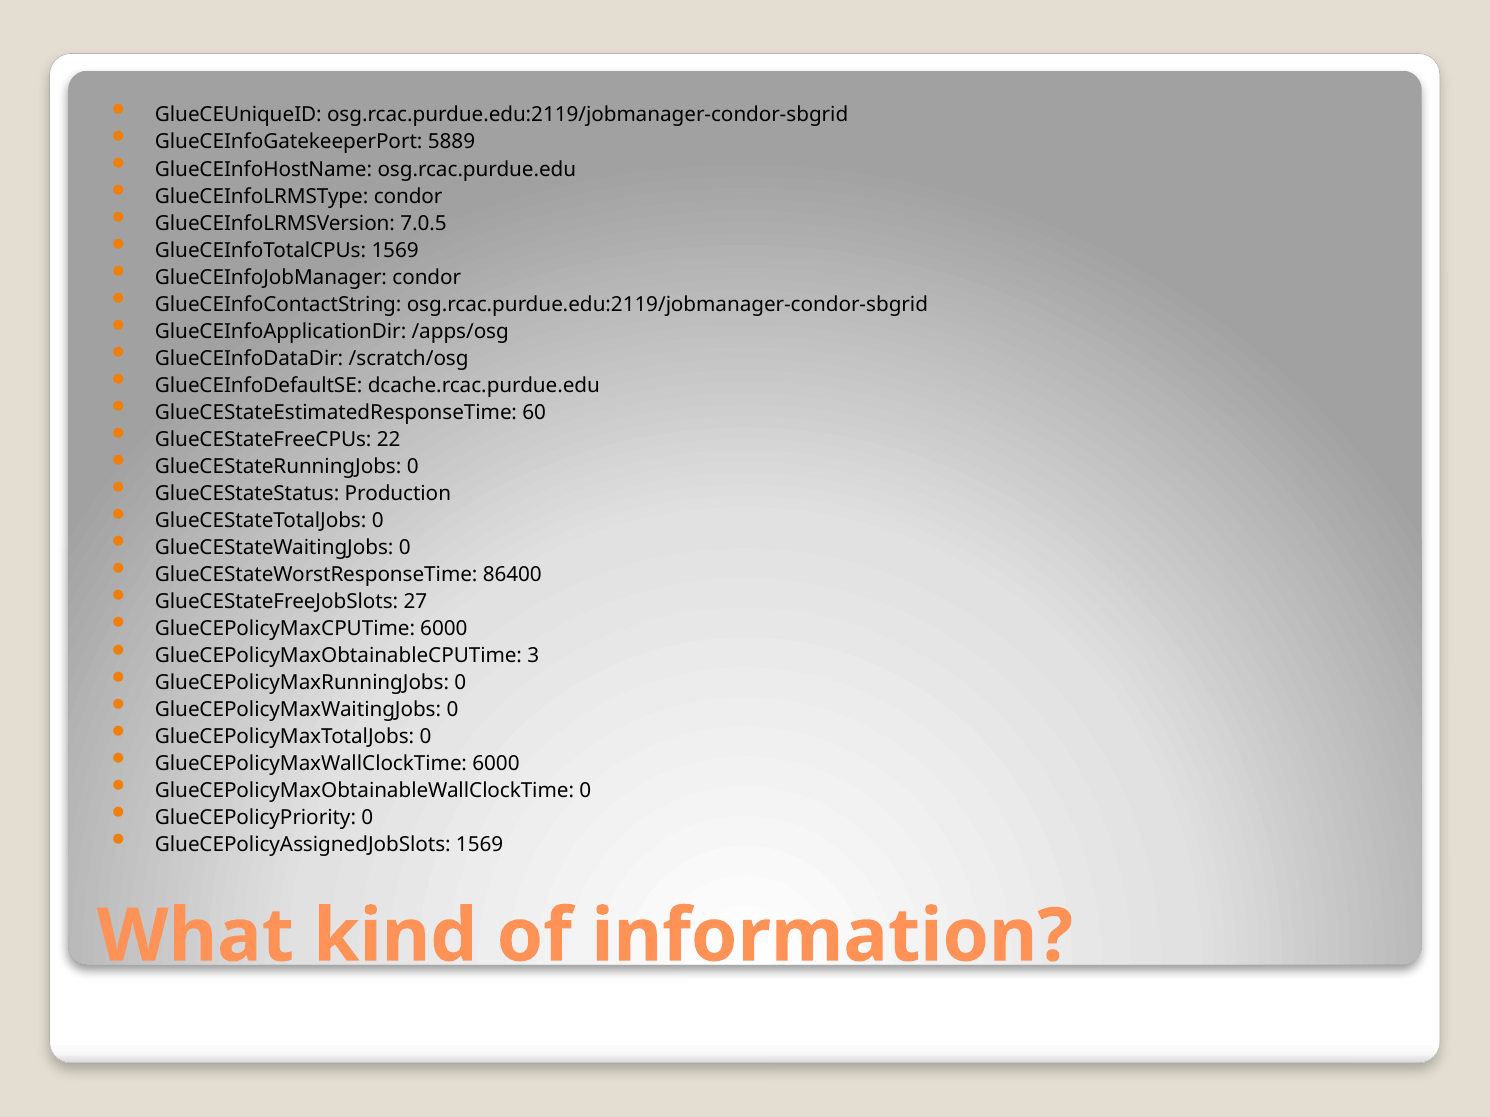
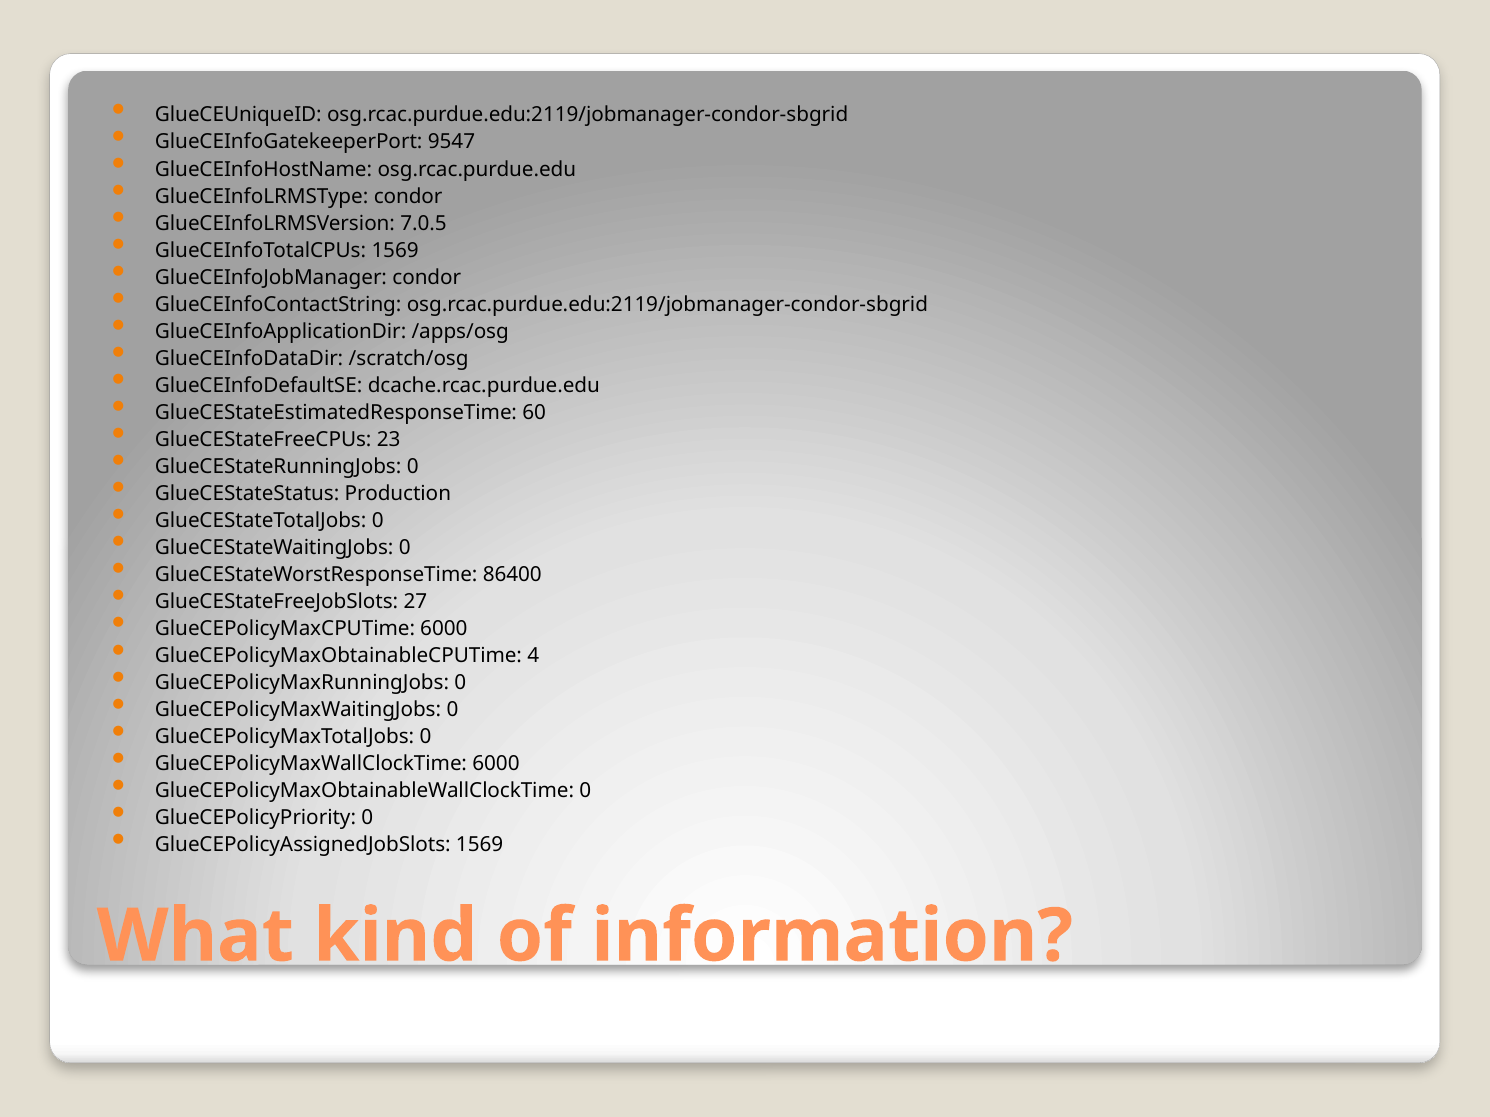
5889: 5889 -> 9547
22: 22 -> 23
3: 3 -> 4
